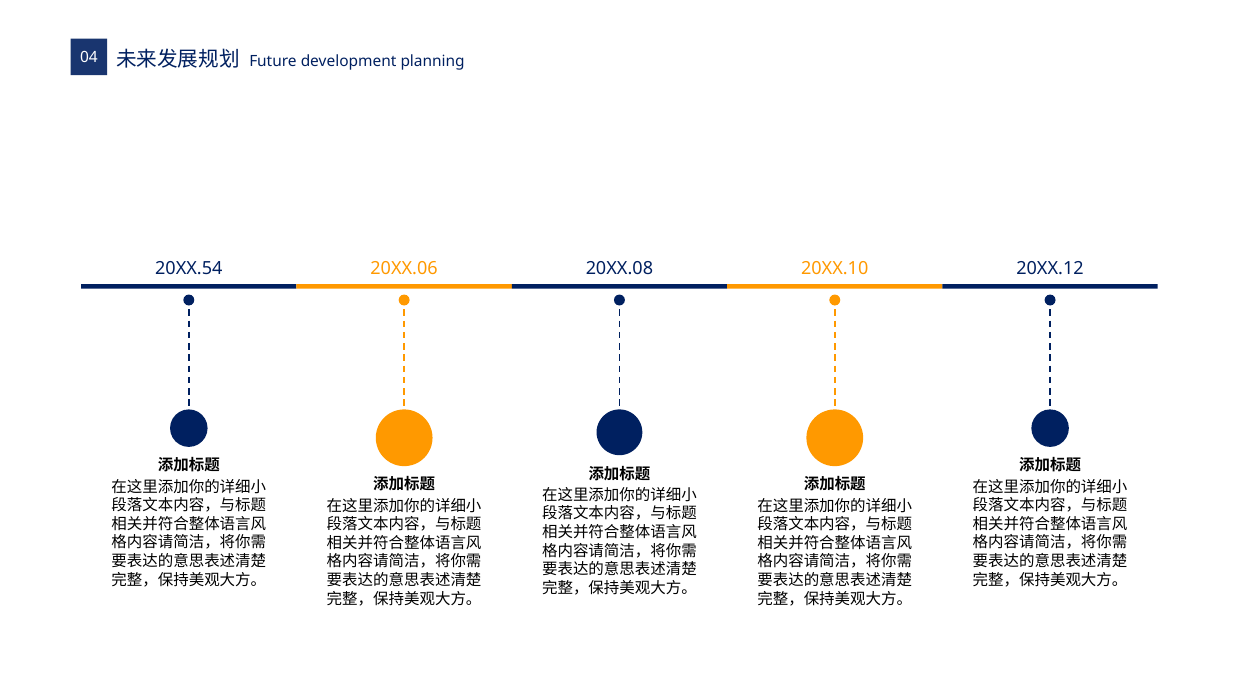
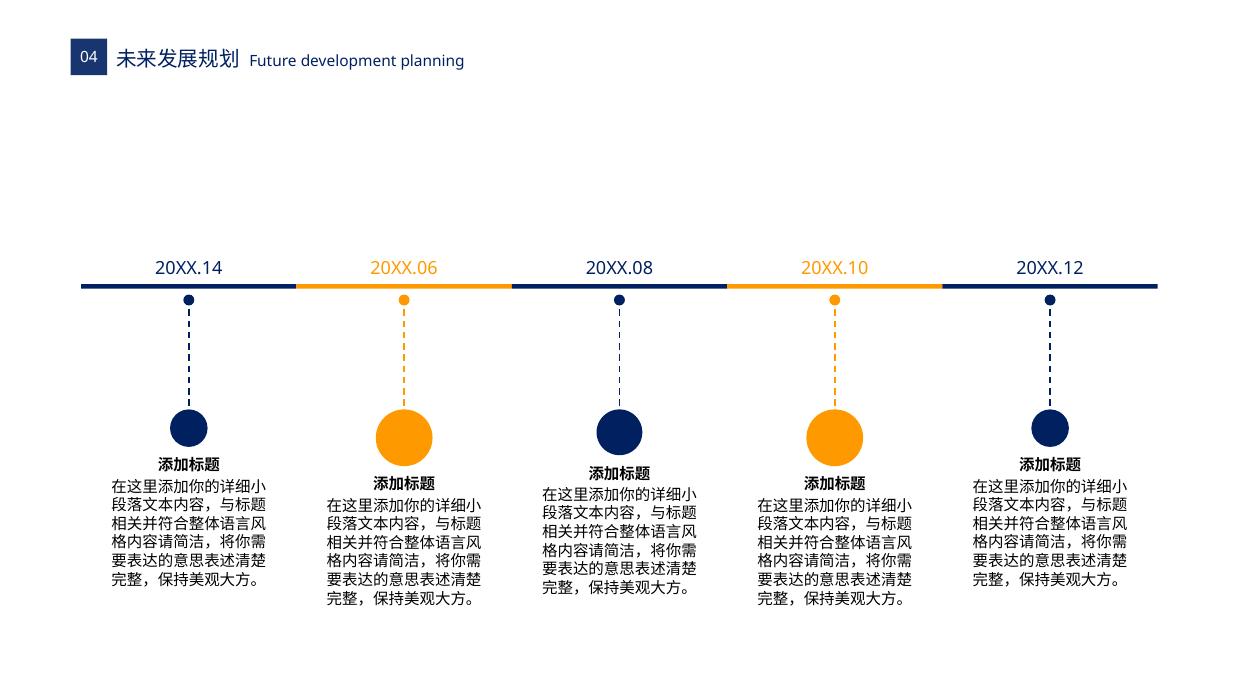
20XX.54: 20XX.54 -> 20XX.14
